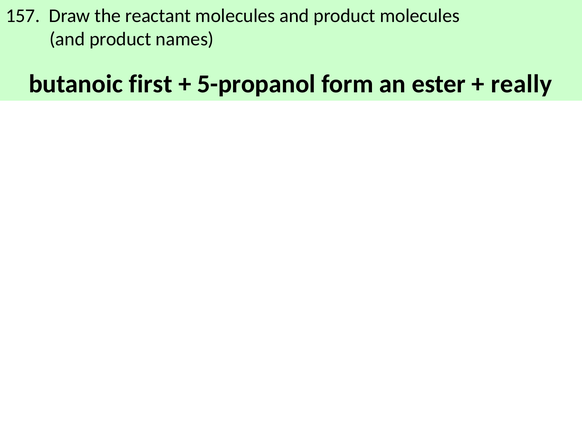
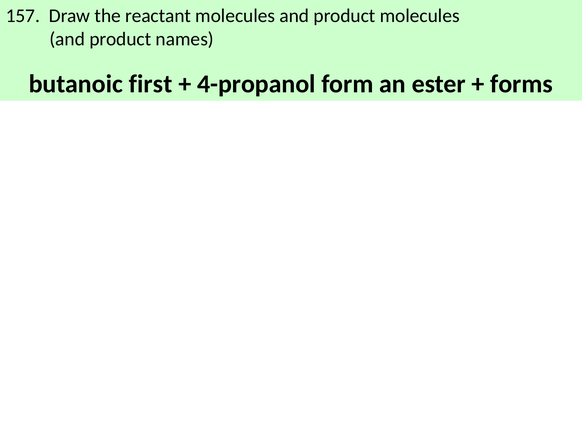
5-propanol: 5-propanol -> 4-propanol
really: really -> forms
